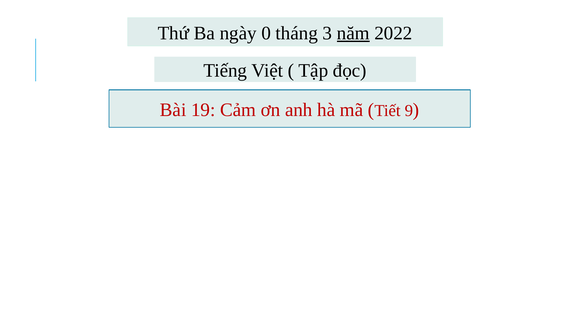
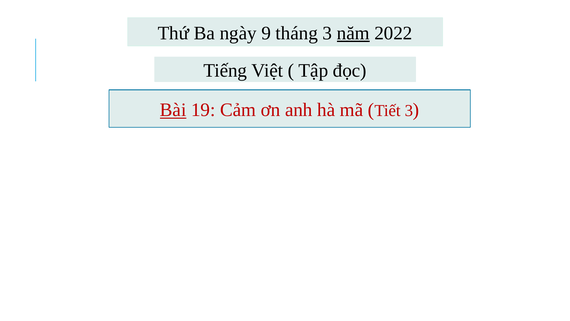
0: 0 -> 9
Bài underline: none -> present
Tiết 9: 9 -> 3
